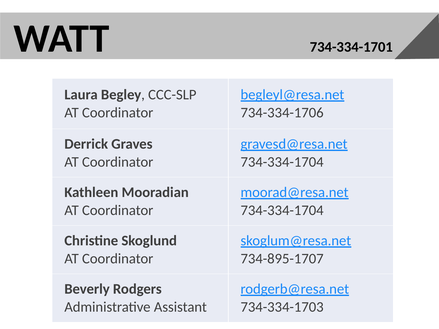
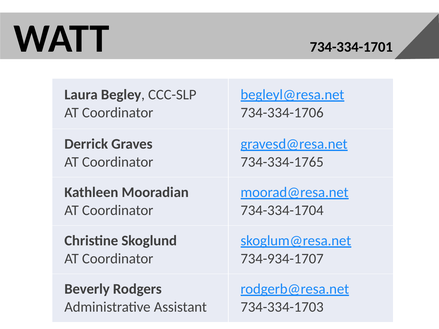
734-334-1704 at (282, 162): 734-334-1704 -> 734-334-1765
734-895-1707: 734-895-1707 -> 734-934-1707
